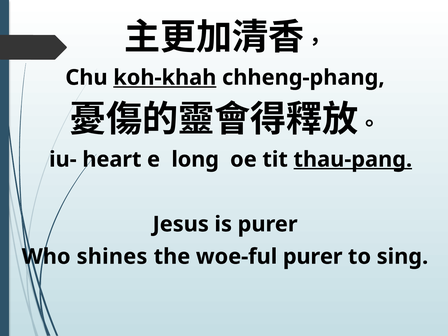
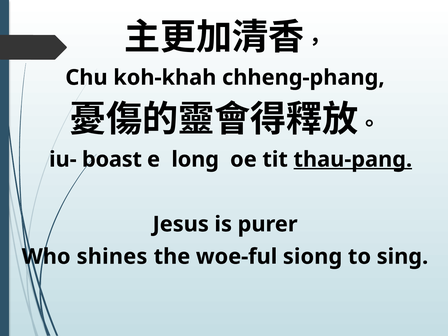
koh-khah underline: present -> none
heart: heart -> boast
woe-ful purer: purer -> siong
